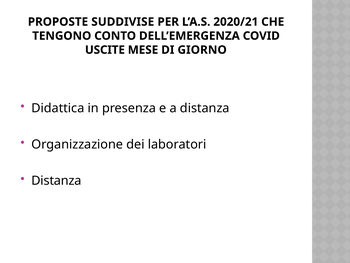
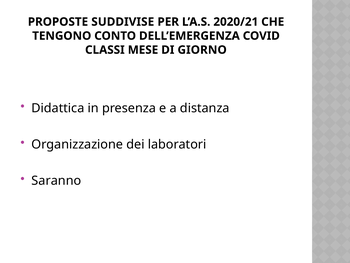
USCITE: USCITE -> CLASSI
Distanza at (56, 180): Distanza -> Saranno
